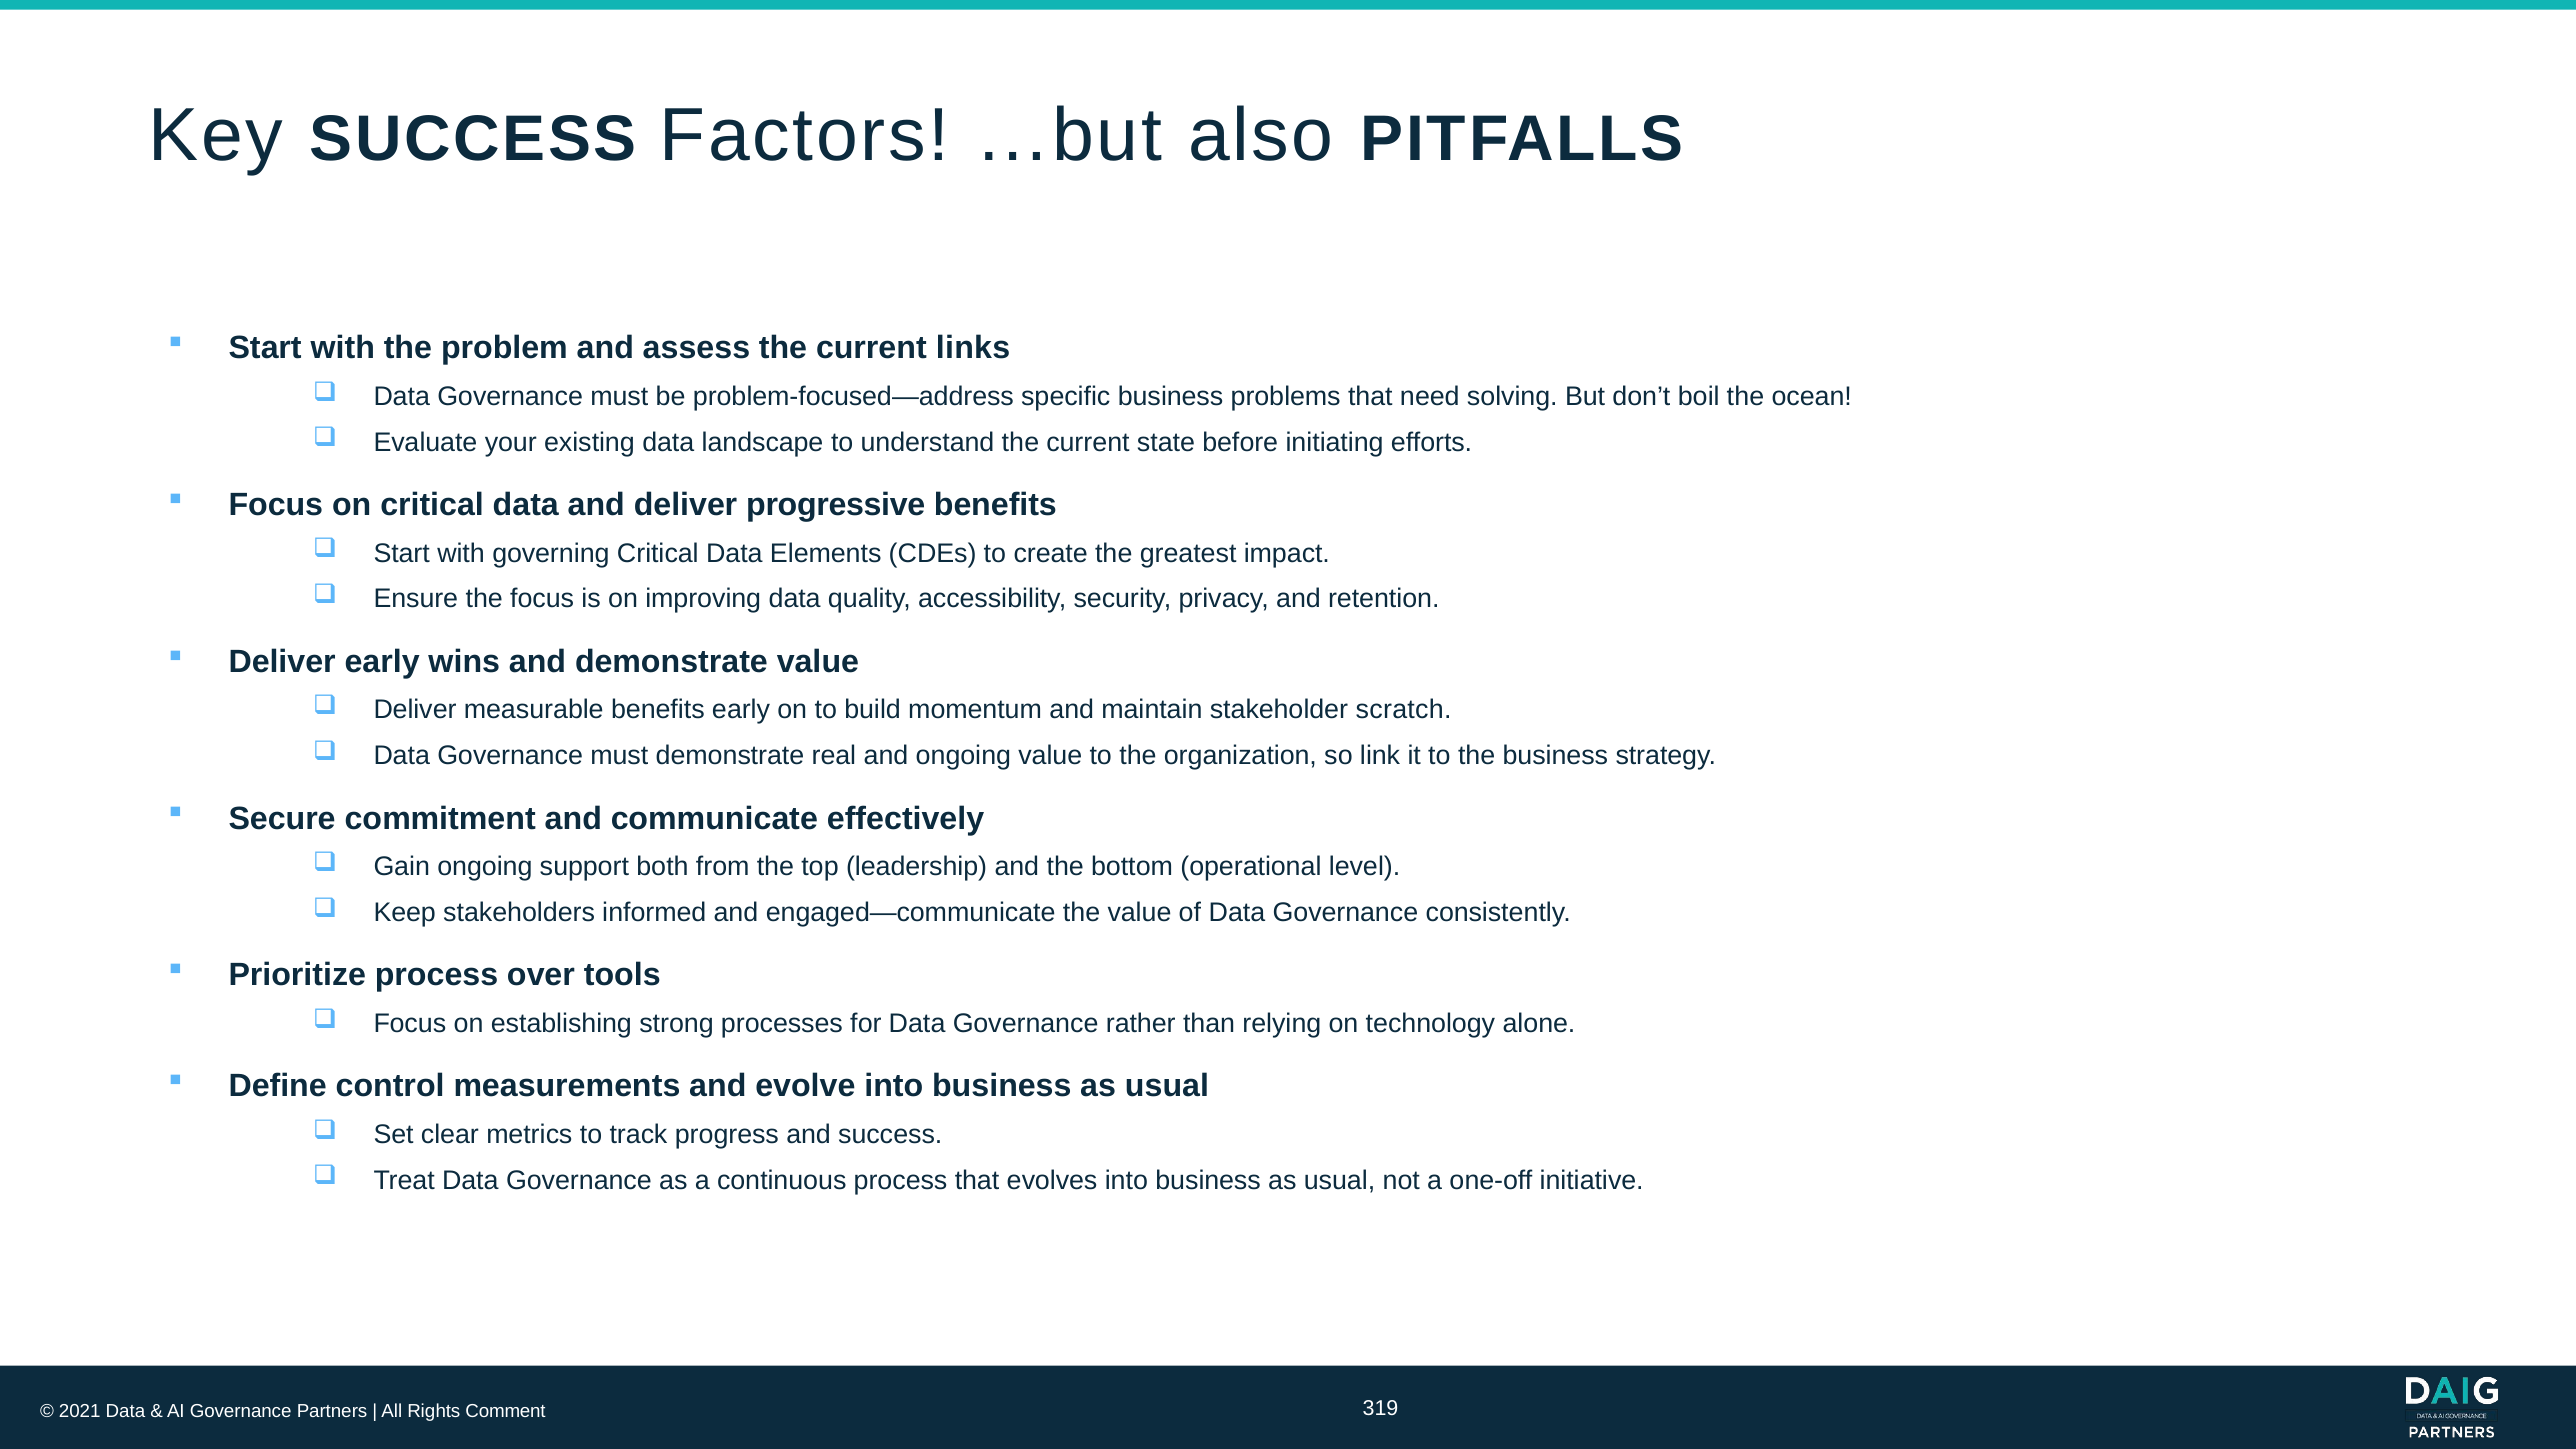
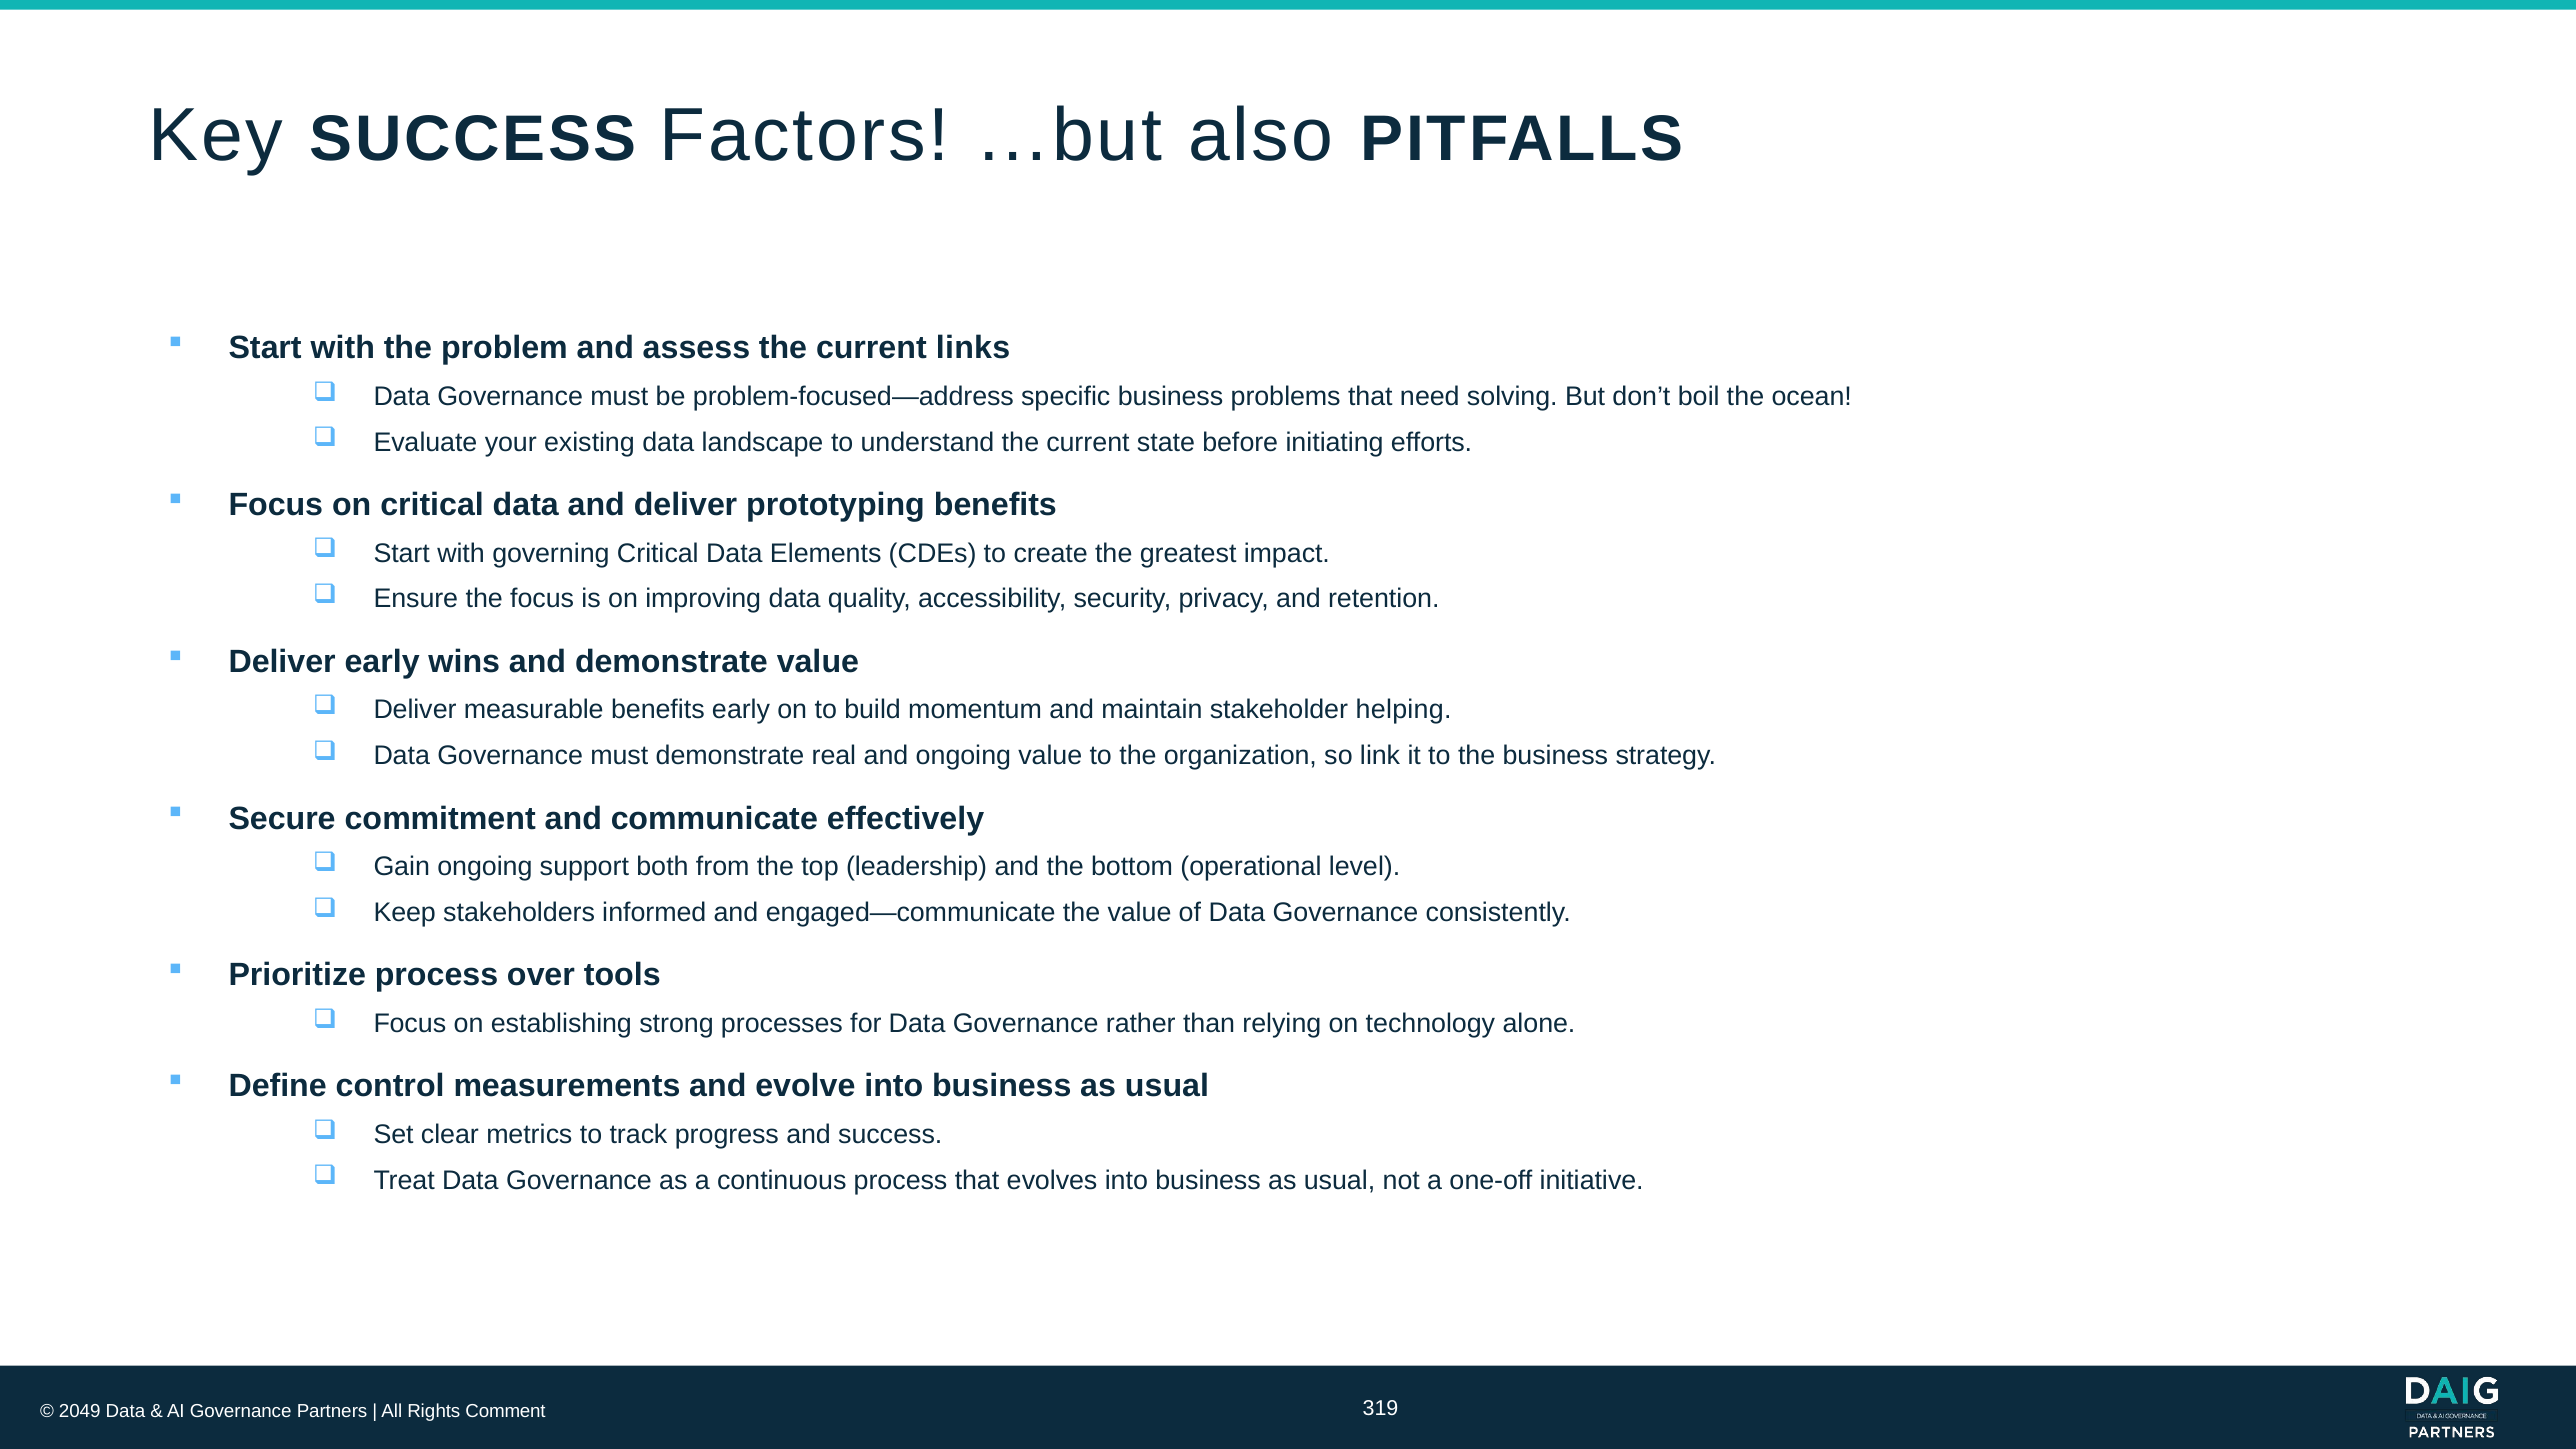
progressive: progressive -> prototyping
scratch: scratch -> helping
2021: 2021 -> 2049
